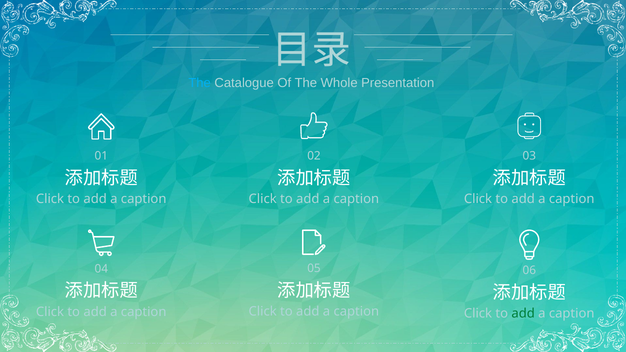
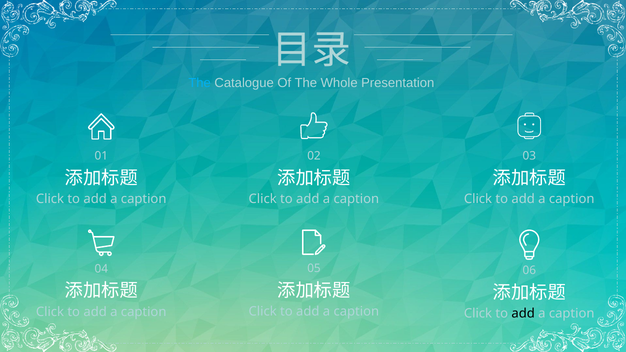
add at (523, 314) colour: green -> black
